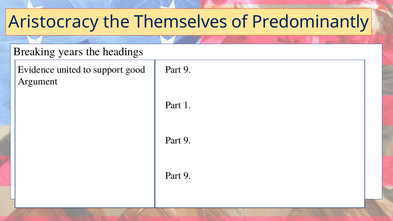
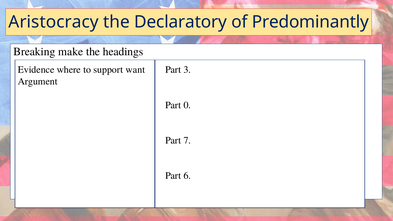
Themselves: Themselves -> Declaratory
years: years -> make
united: united -> where
good: good -> want
9 at (187, 70): 9 -> 3
1: 1 -> 0
9 at (187, 140): 9 -> 7
9 at (187, 176): 9 -> 6
